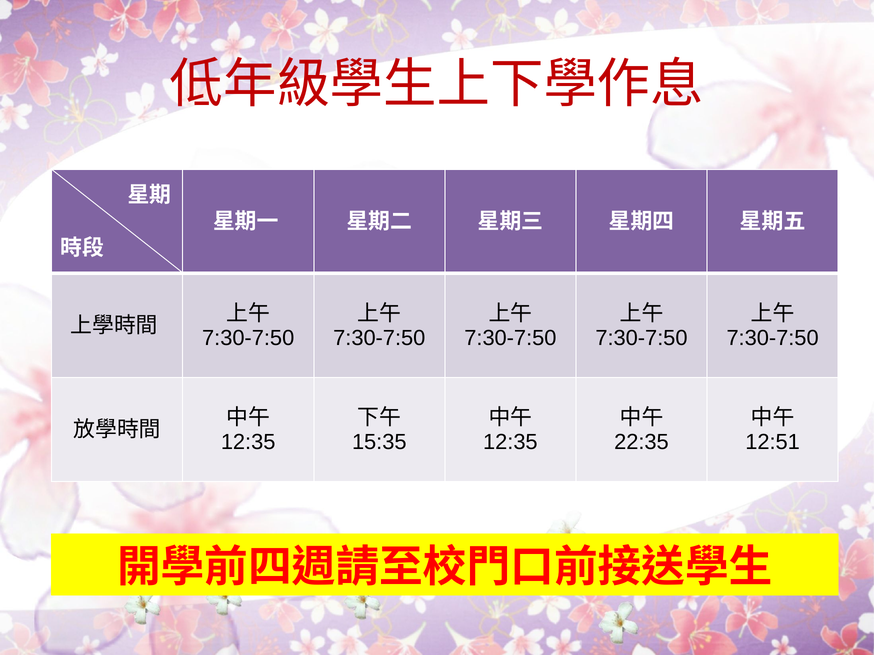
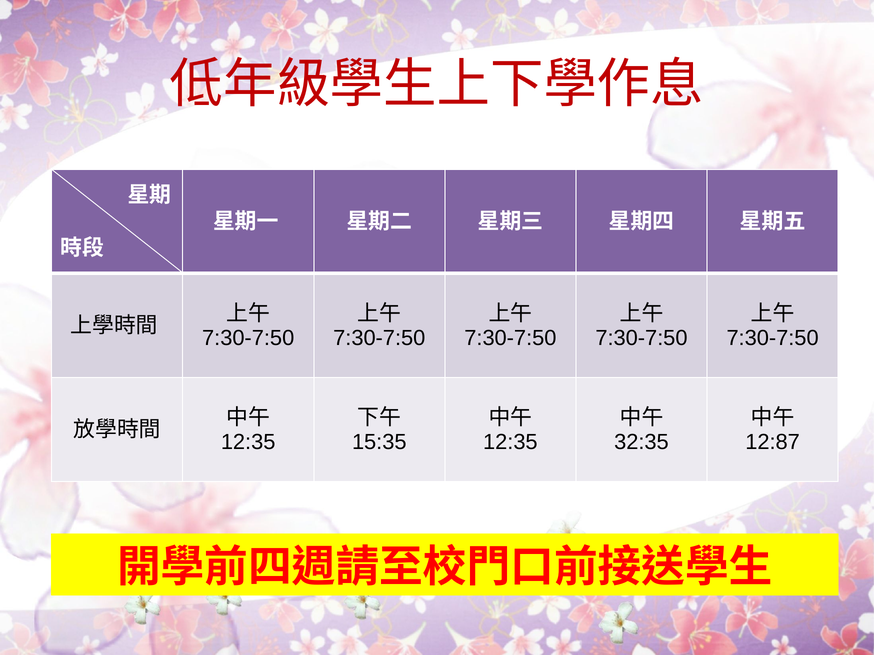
22:35: 22:35 -> 32:35
12:51: 12:51 -> 12:87
